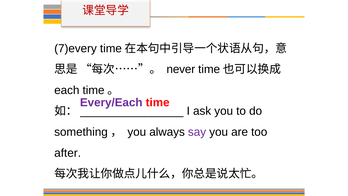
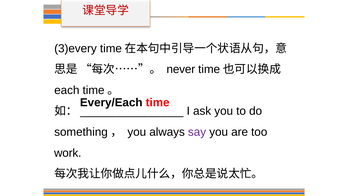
7)every: 7)every -> 3)every
Every/Each colour: purple -> black
after: after -> work
